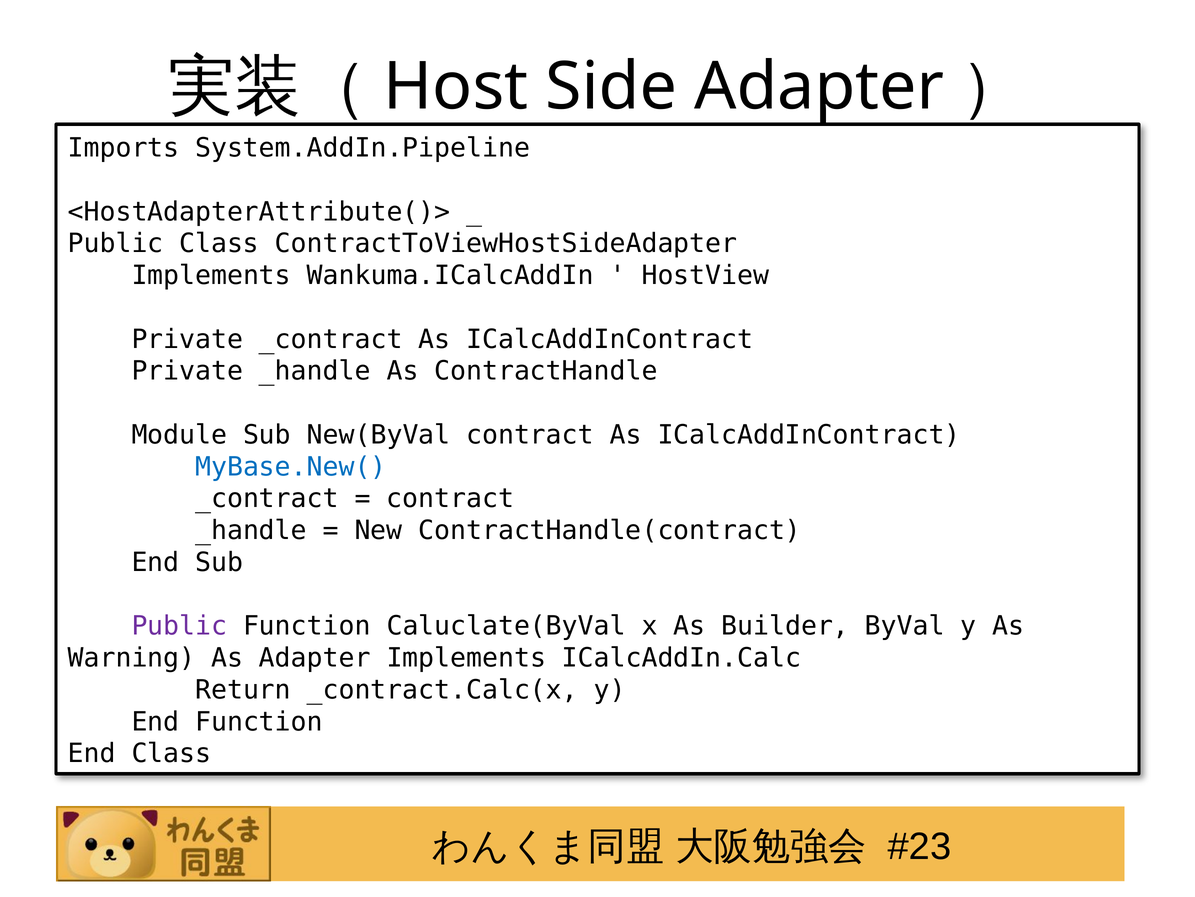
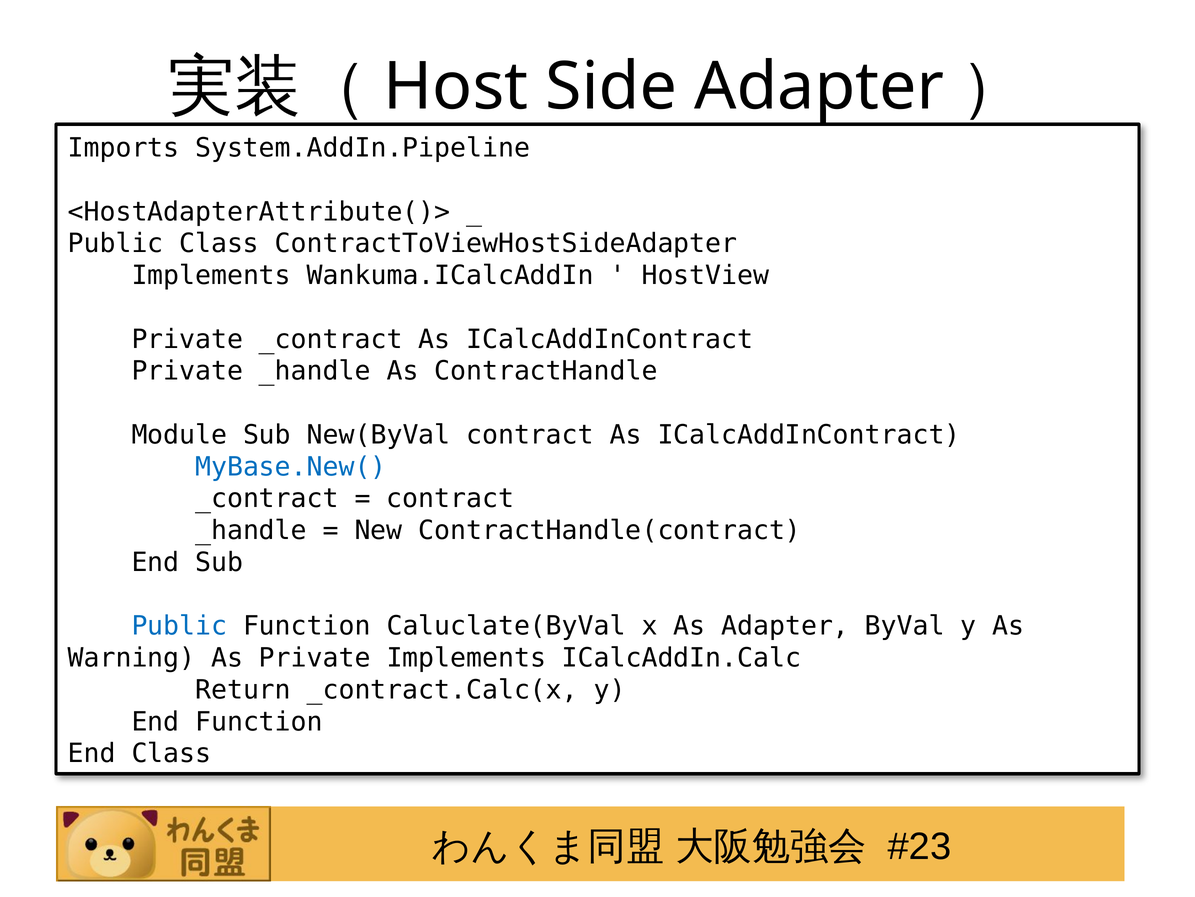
Public at (179, 626) colour: purple -> blue
As Builder: Builder -> Adapter
As Adapter: Adapter -> Private
